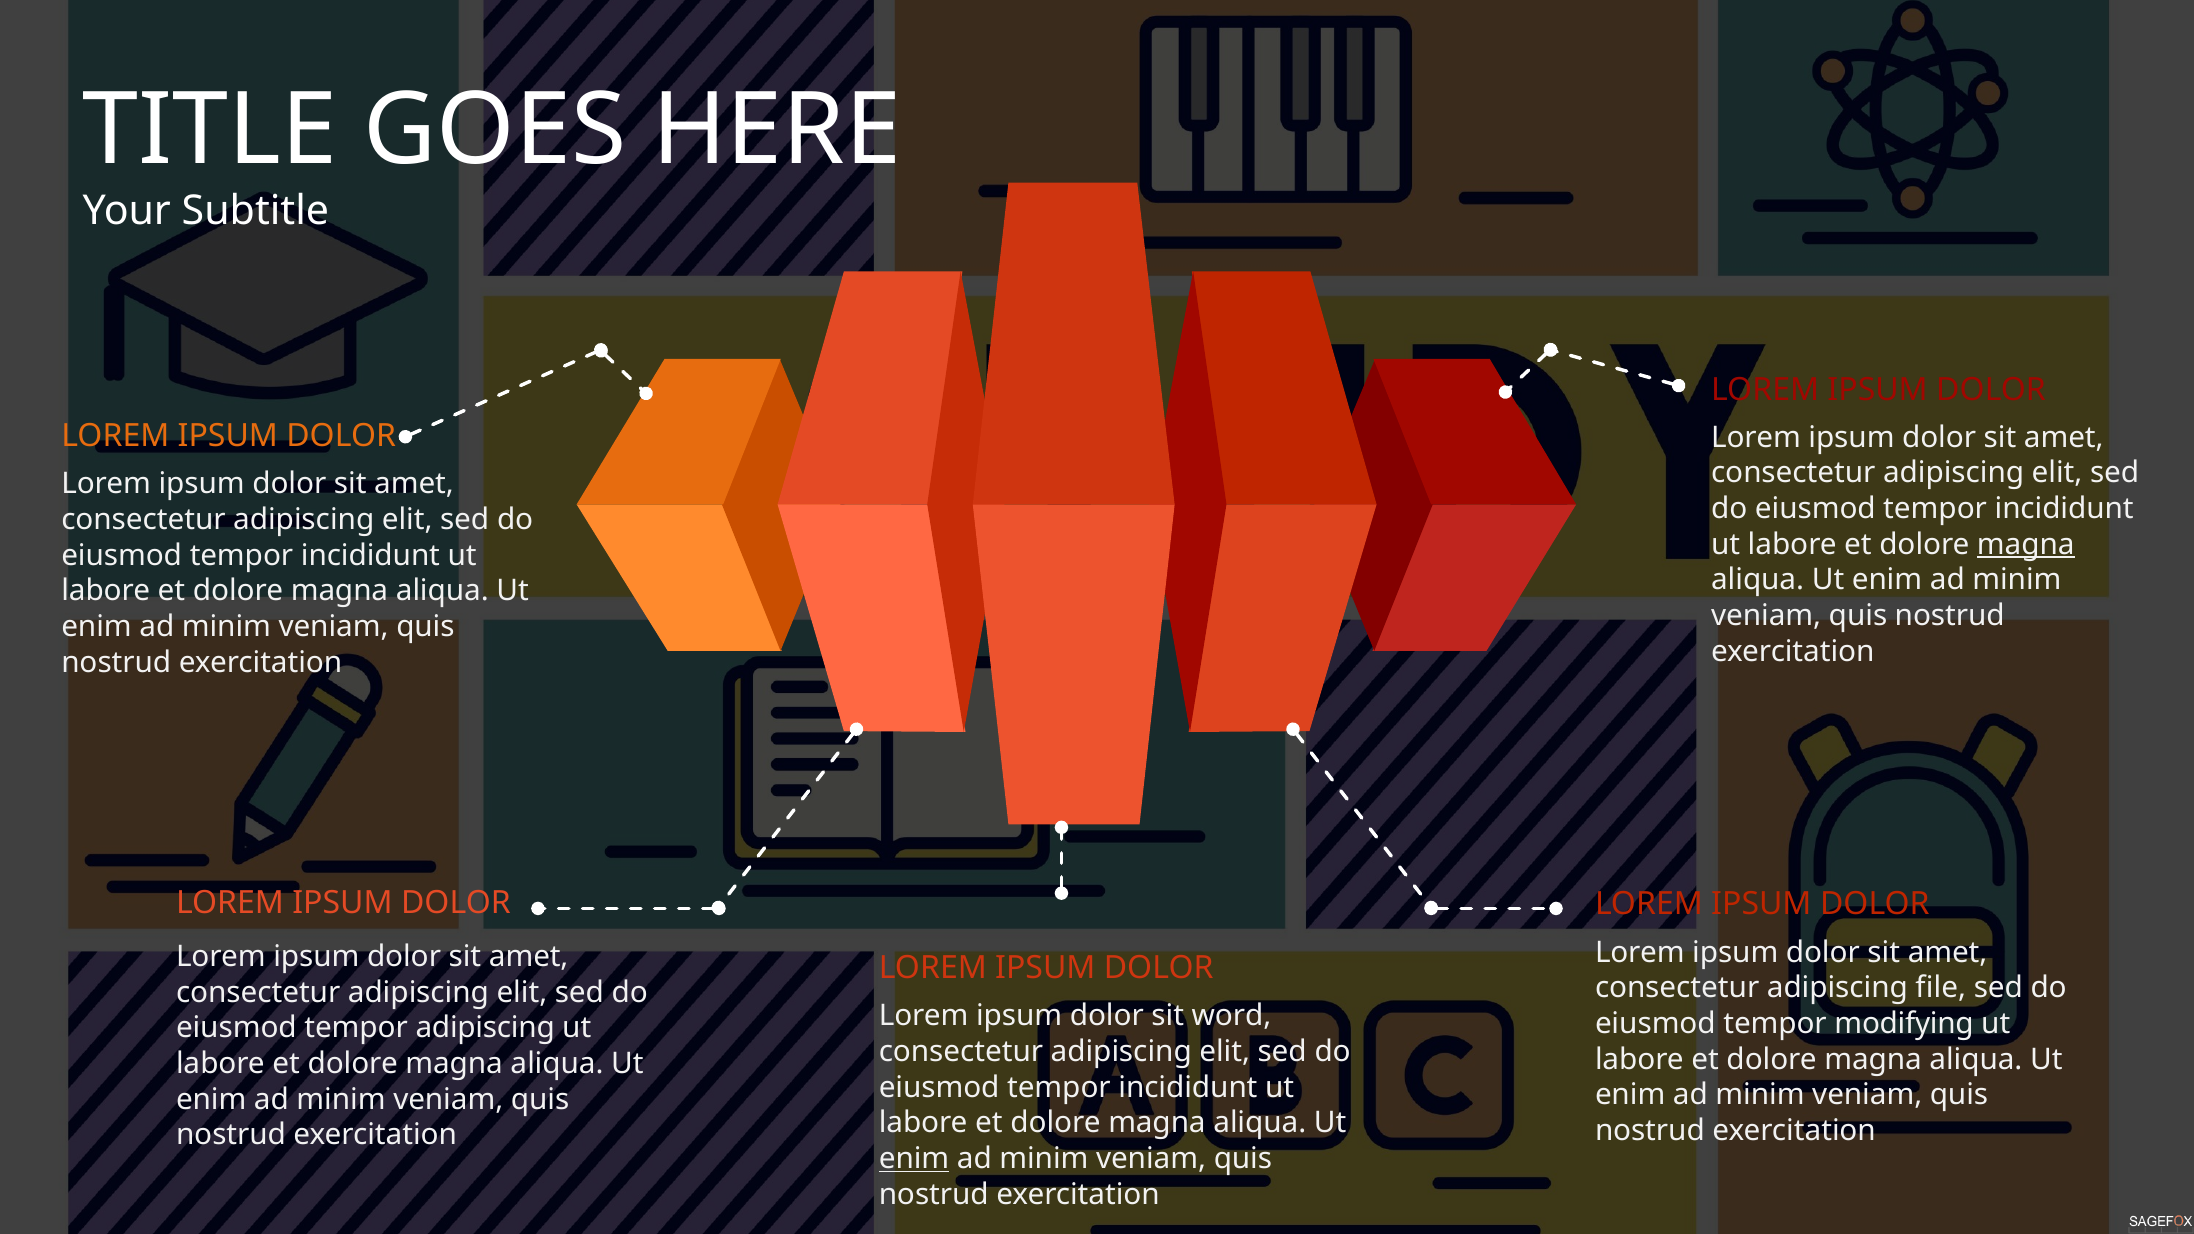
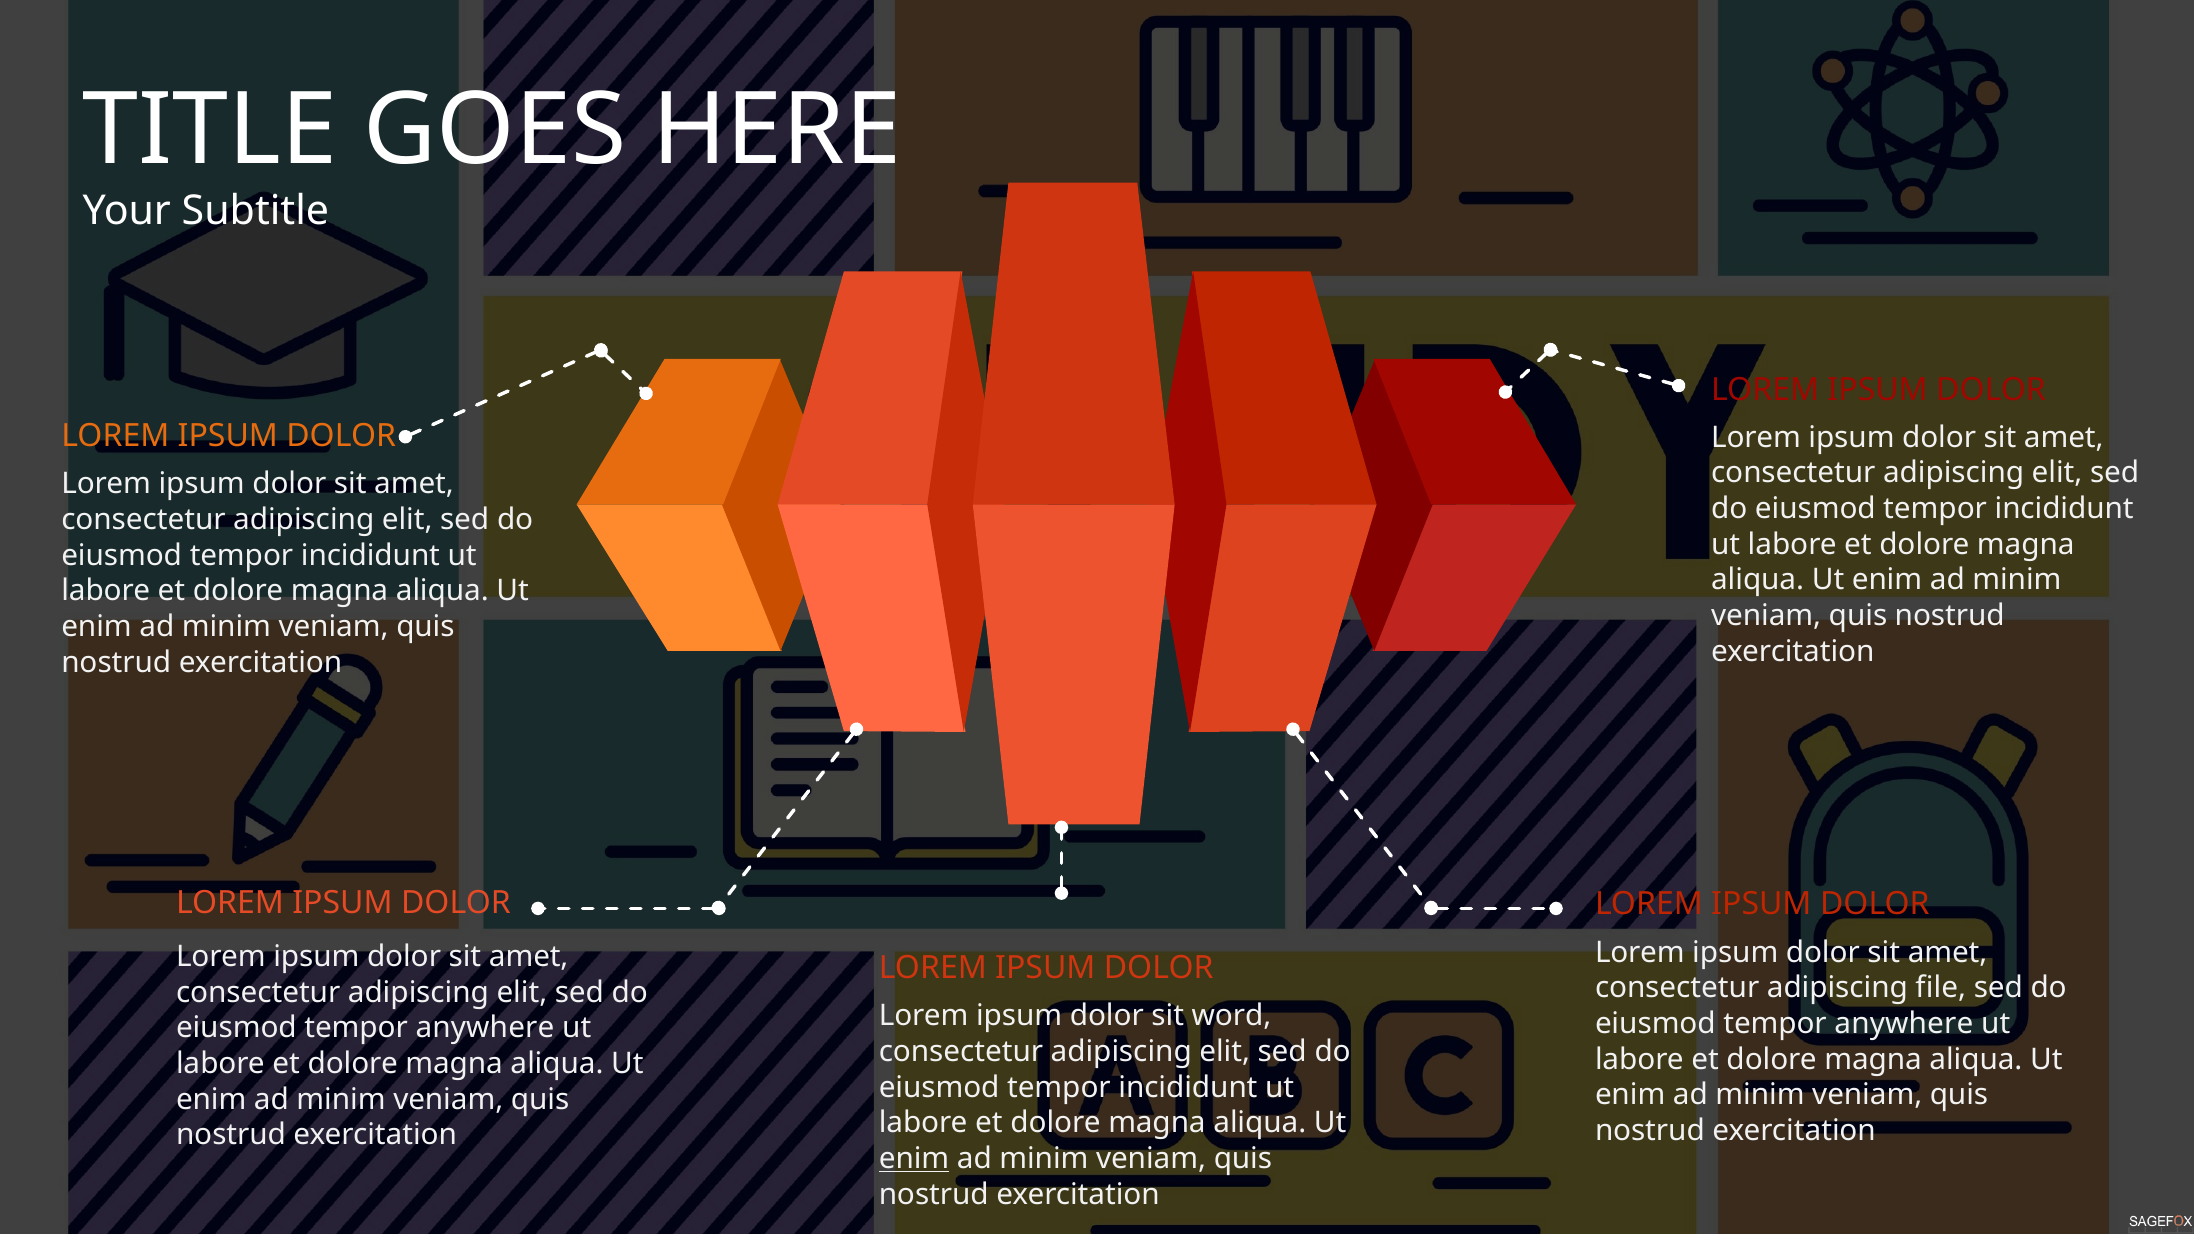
magna at (2026, 544) underline: present -> none
modifying at (1904, 1024): modifying -> anywhere
adipiscing at (485, 1028): adipiscing -> anywhere
